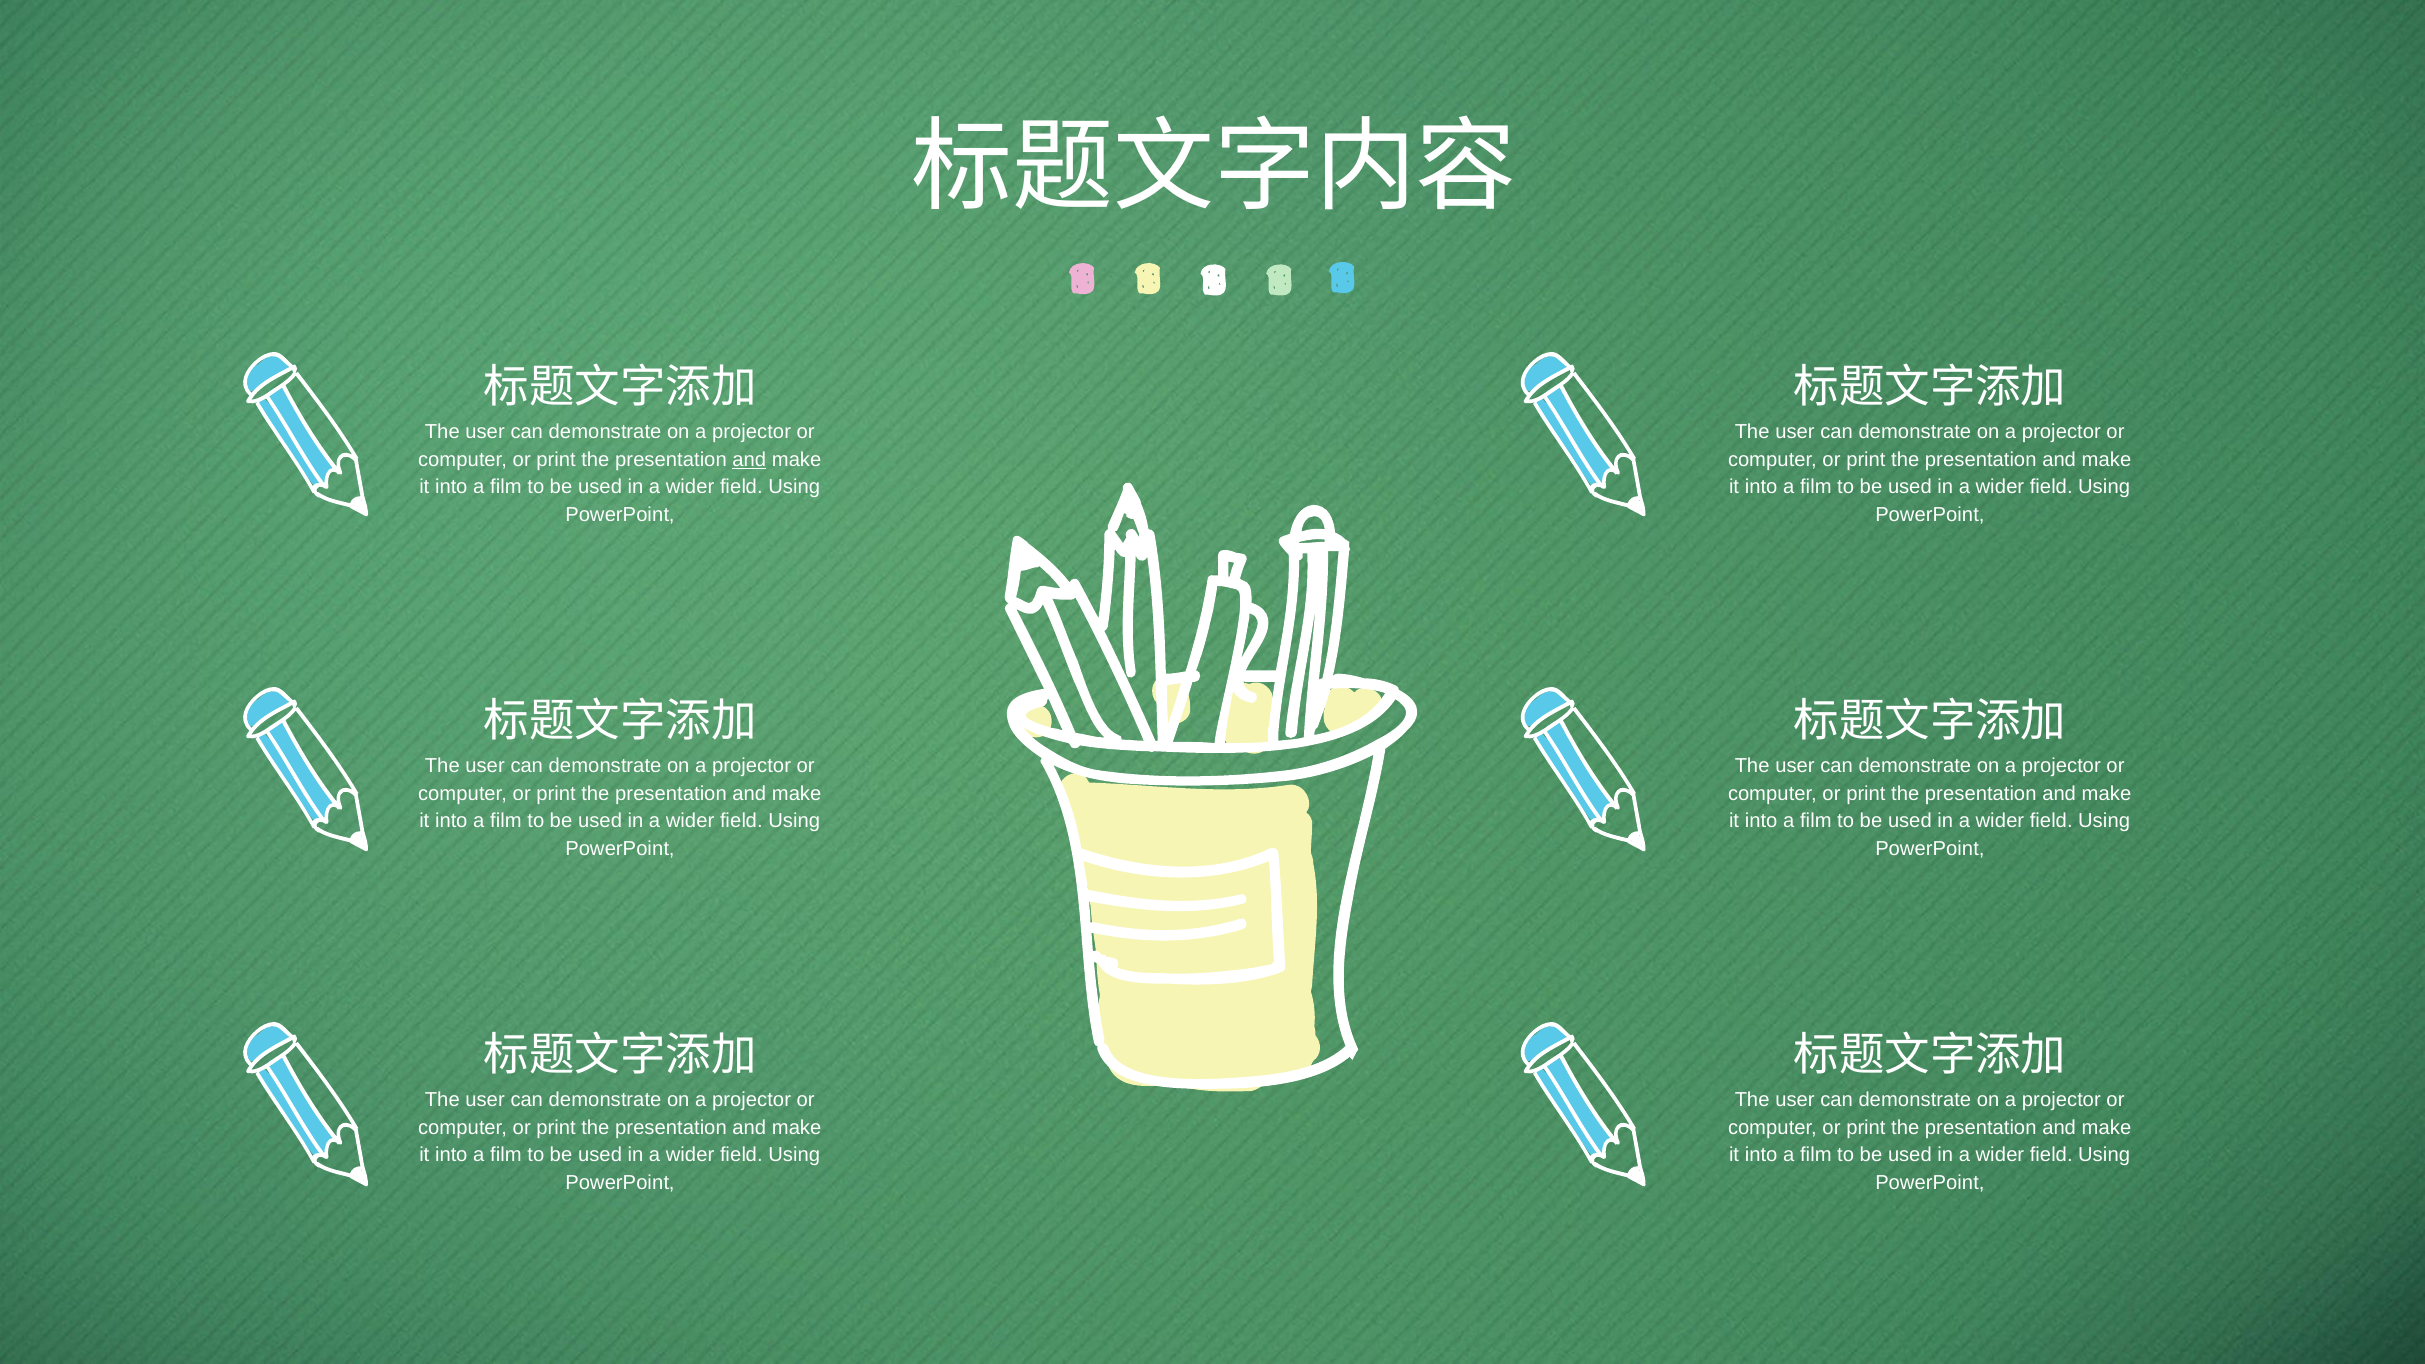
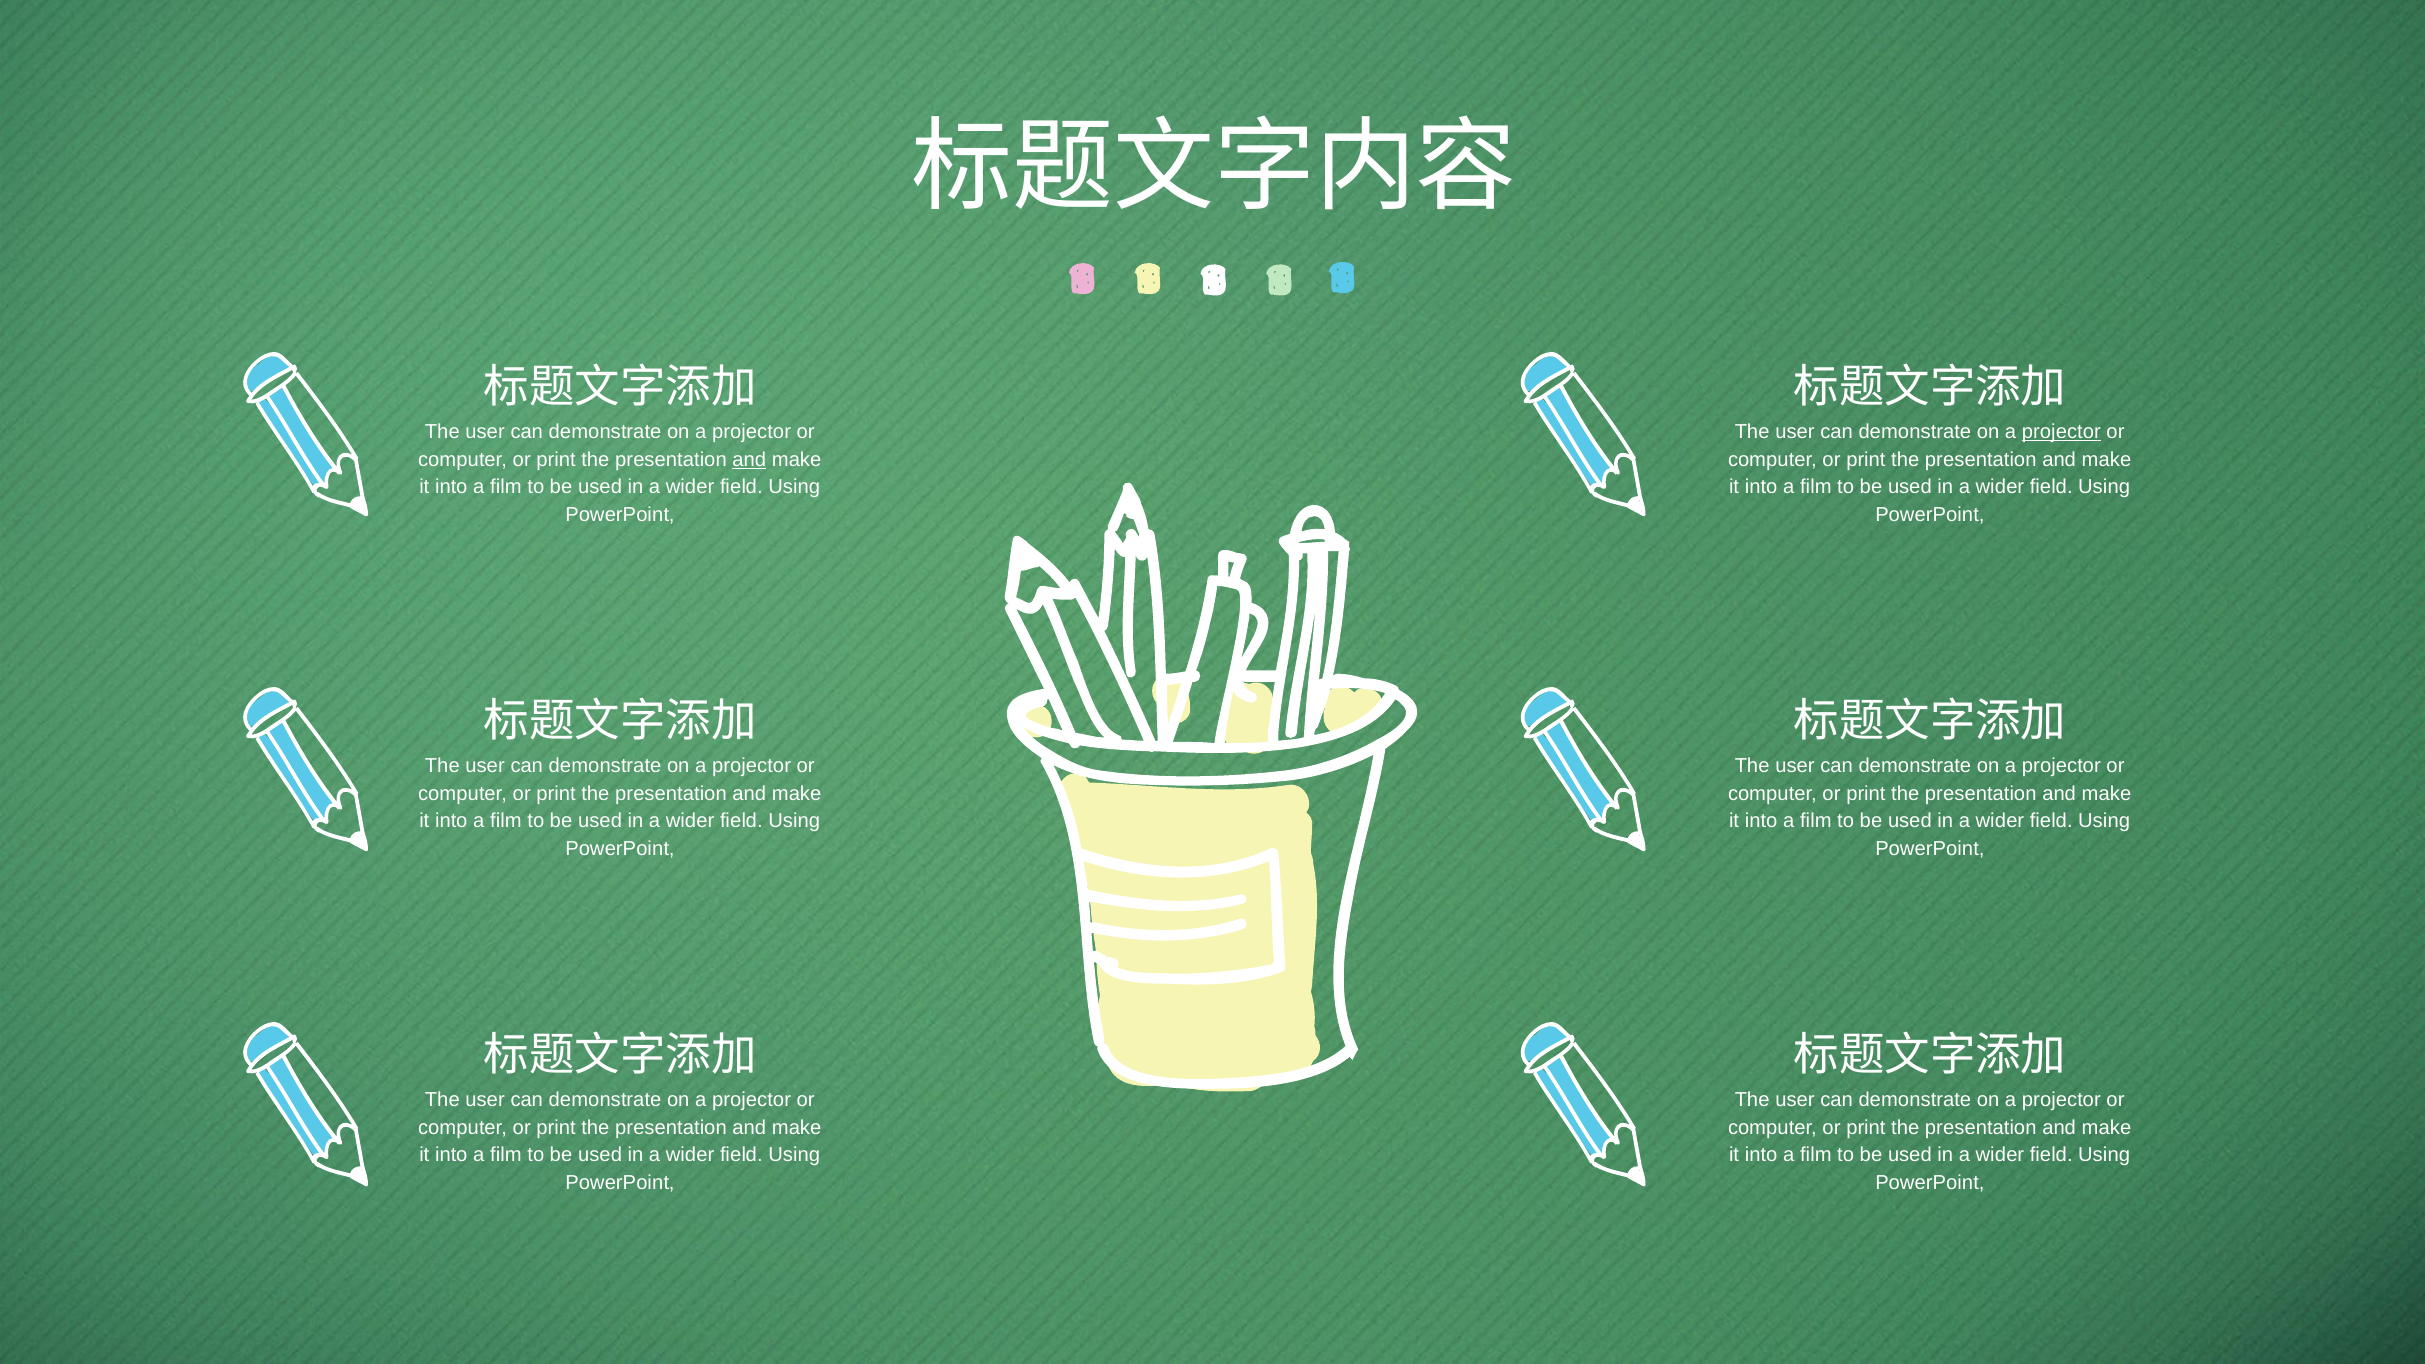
projector at (2061, 432) underline: none -> present
